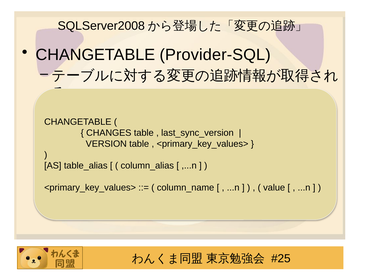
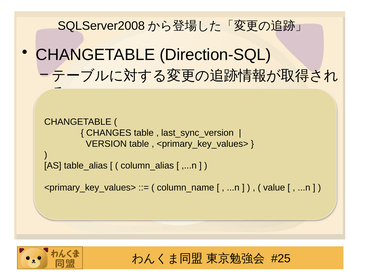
Provider-SQL: Provider-SQL -> Direction-SQL
